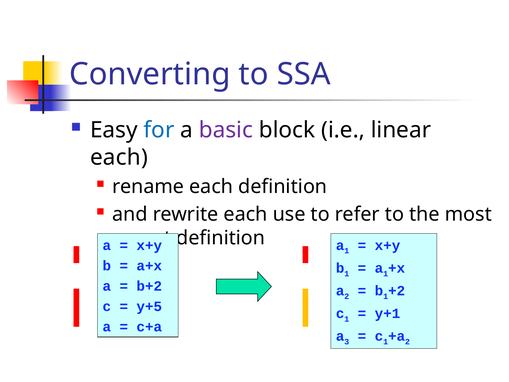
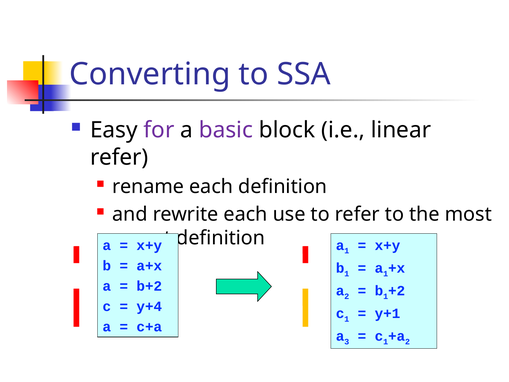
for colour: blue -> purple
each at (119, 157): each -> refer
y+5: y+5 -> y+4
